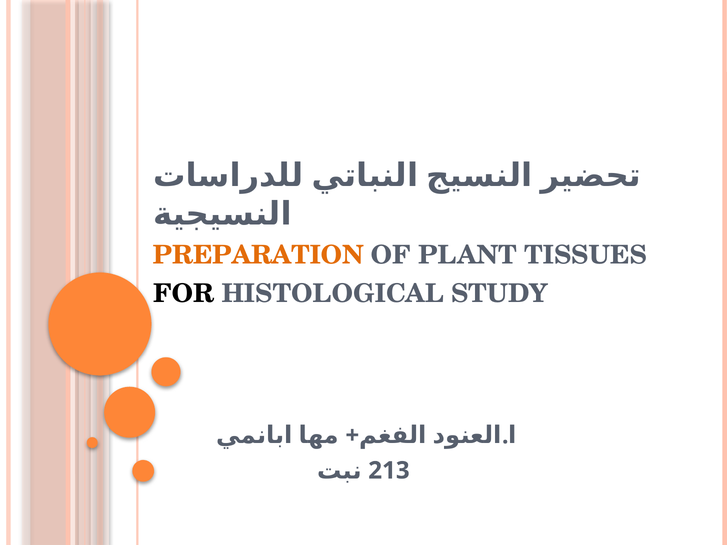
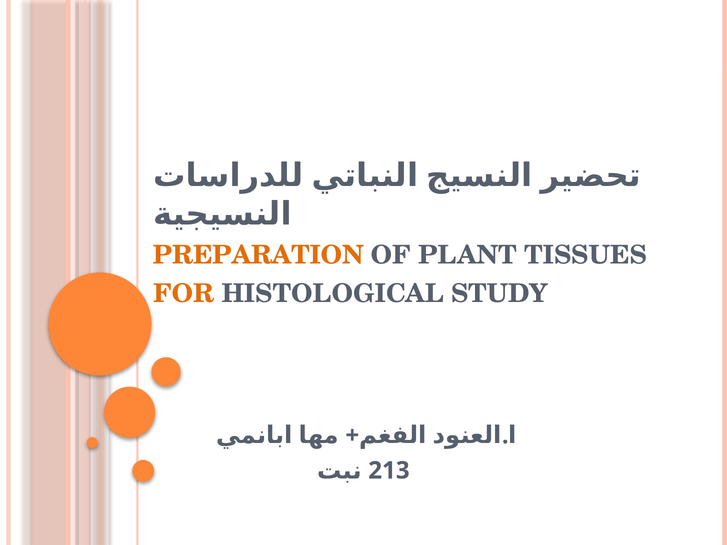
FOR colour: black -> orange
